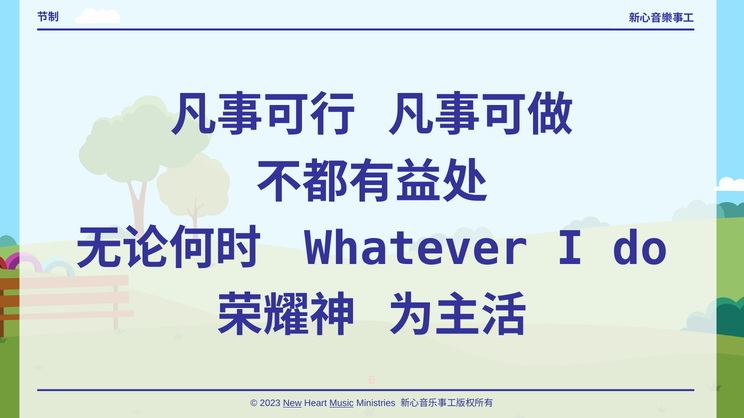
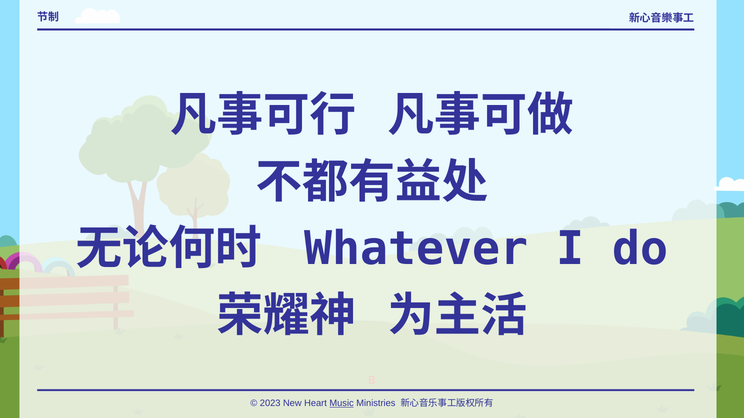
New underline: present -> none
